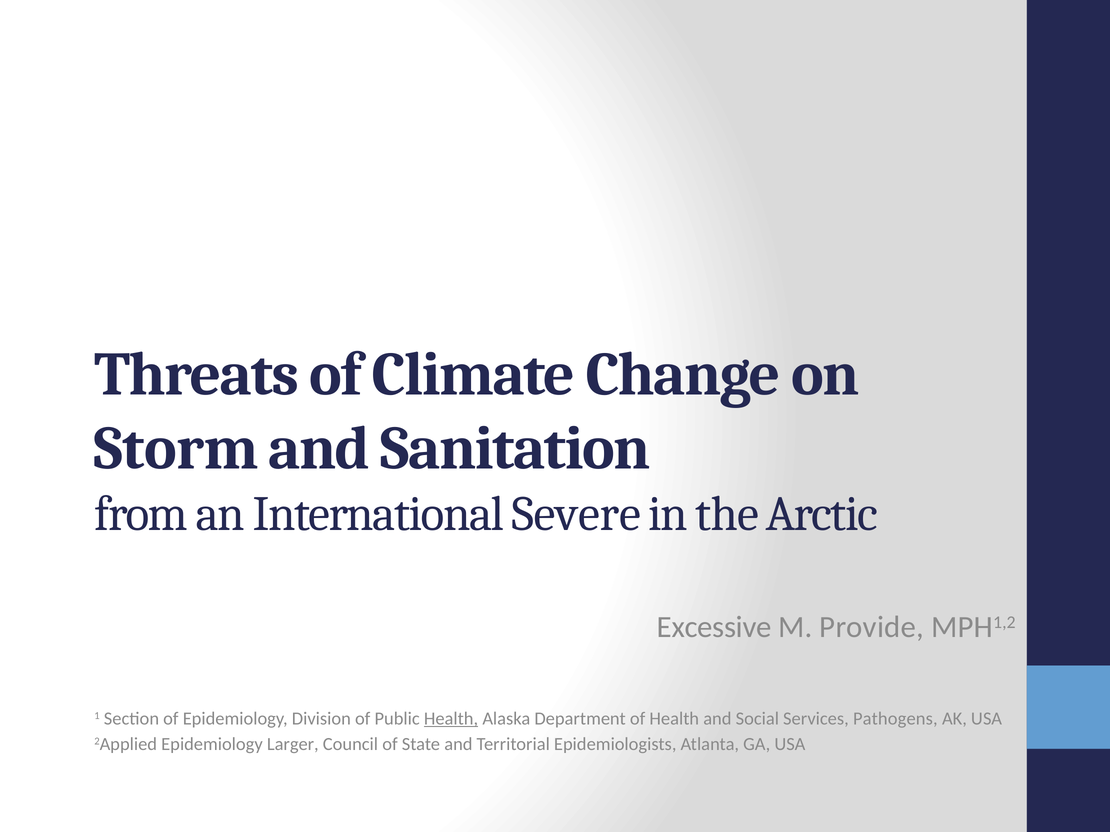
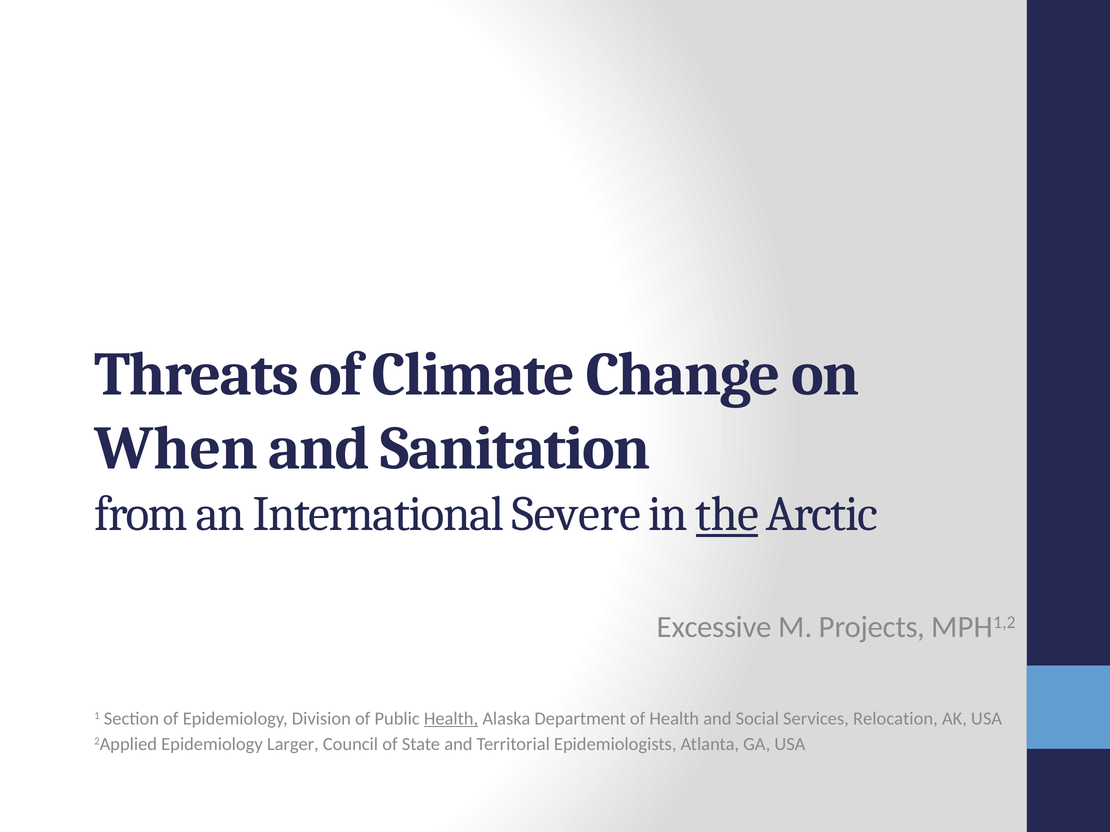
Storm: Storm -> When
the underline: none -> present
Provide: Provide -> Projects
Pathogens: Pathogens -> Relocation
